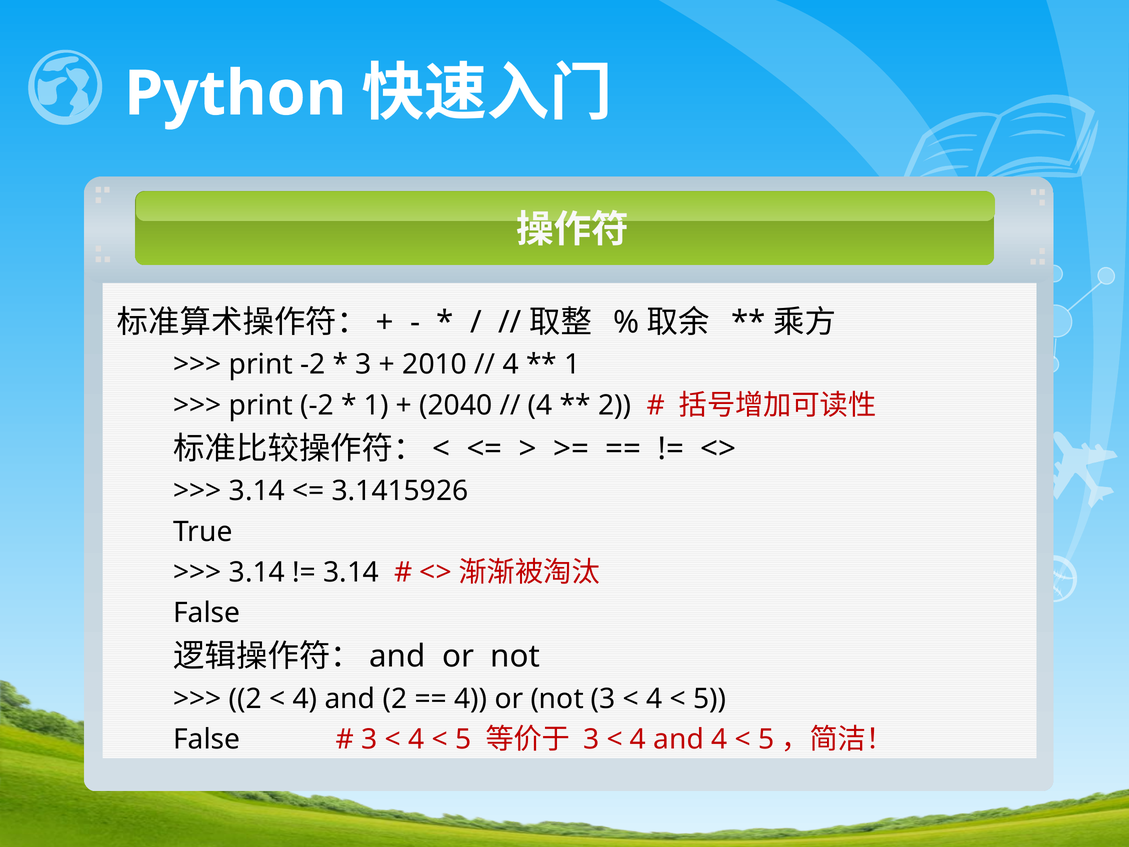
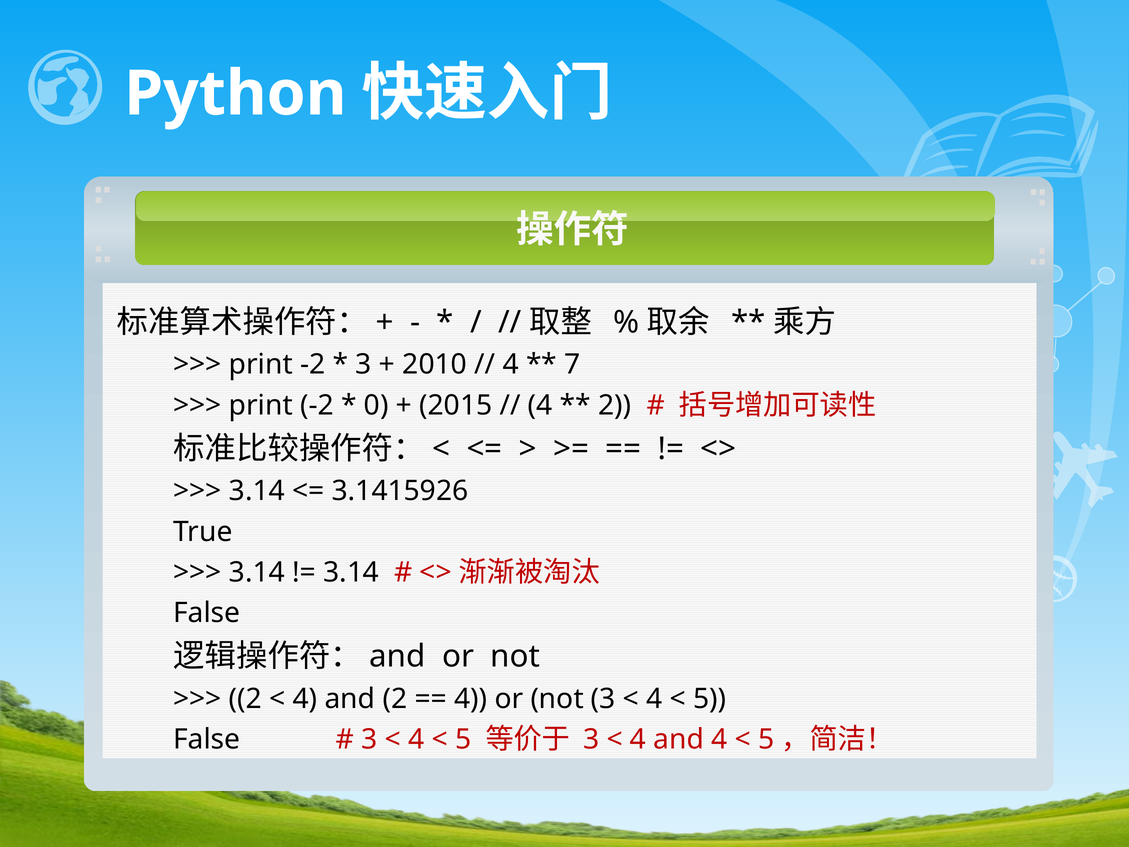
1 at (572, 365): 1 -> 7
1 at (376, 405): 1 -> 0
2040: 2040 -> 2015
